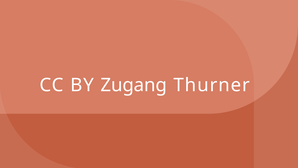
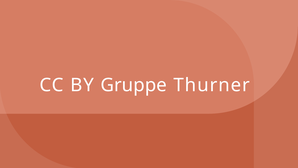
Zugang: Zugang -> Gruppe
